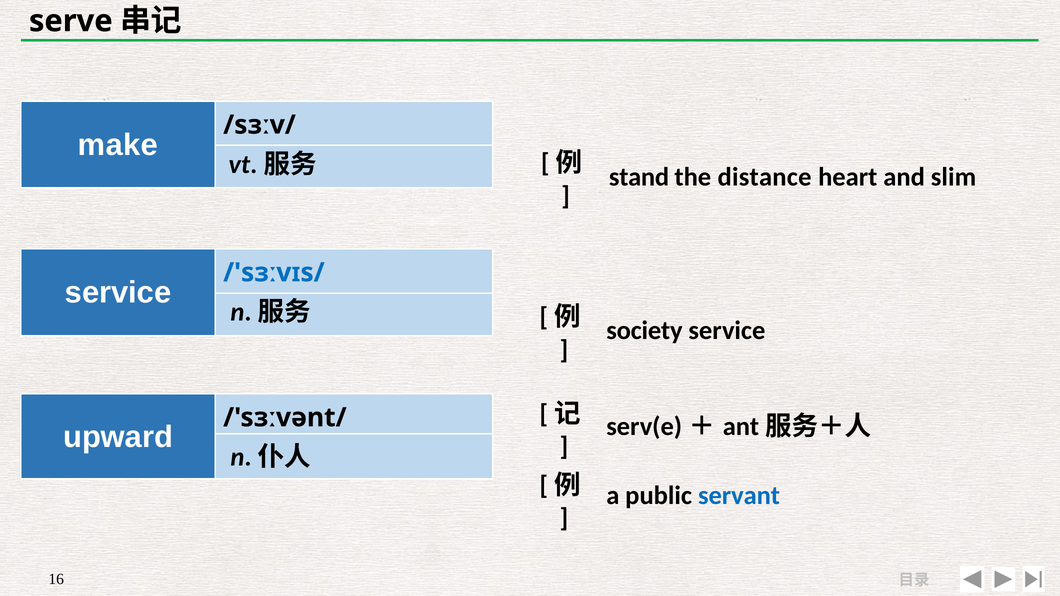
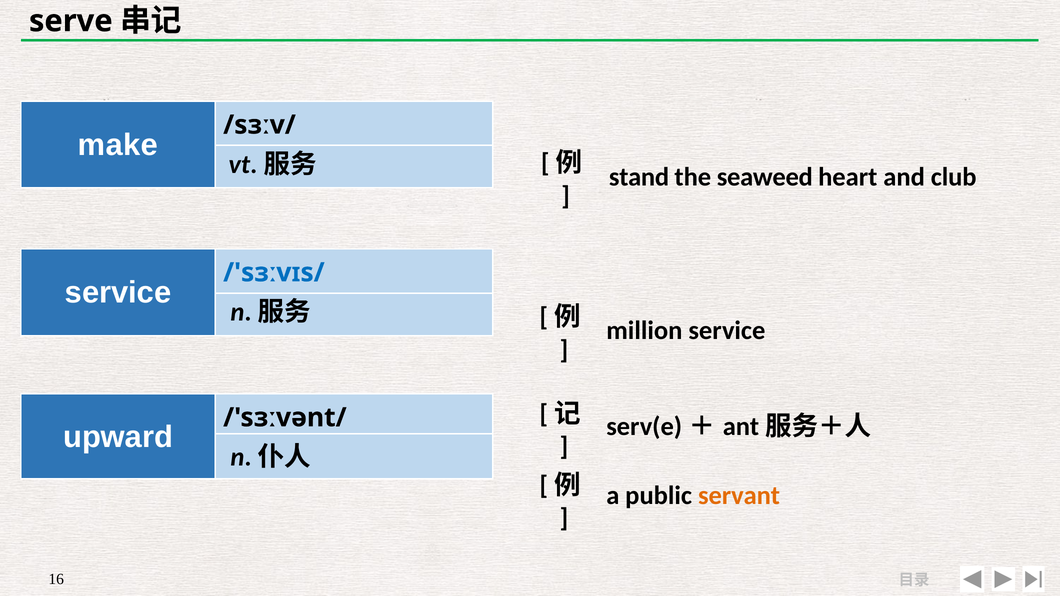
distance: distance -> seaweed
slim: slim -> club
society: society -> million
servant colour: blue -> orange
